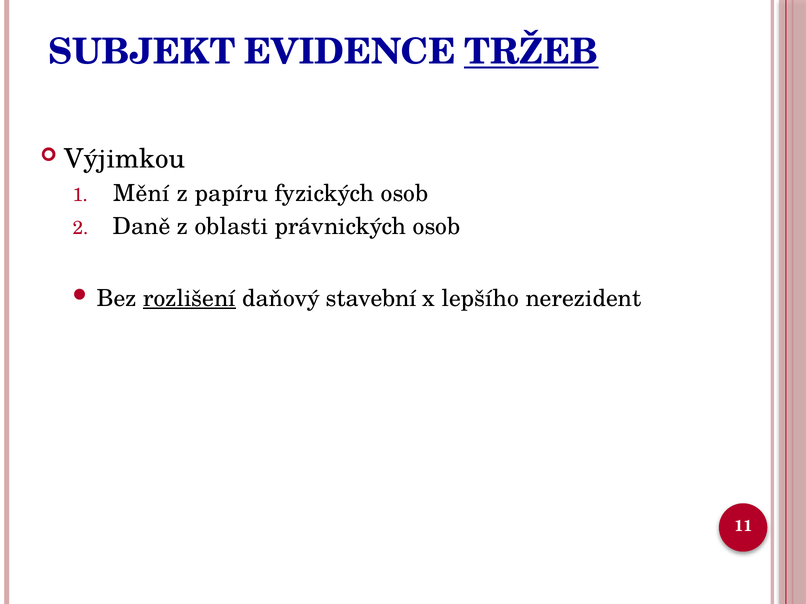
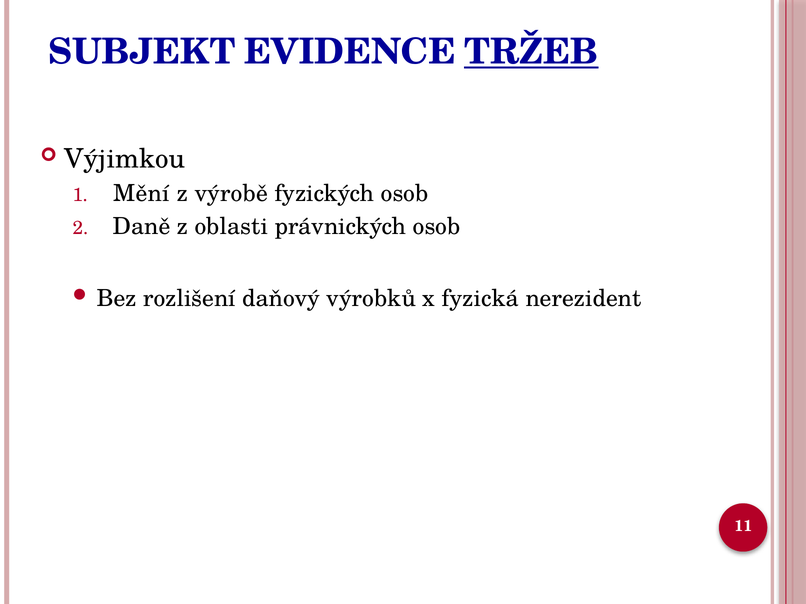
papíru: papíru -> výrobě
rozlišení underline: present -> none
stavební: stavební -> výrobků
lepšího: lepšího -> fyzická
